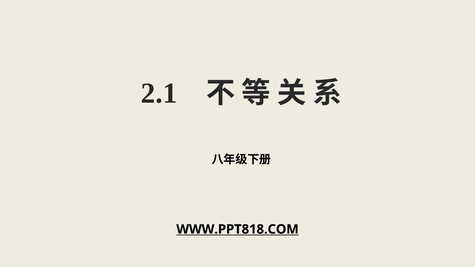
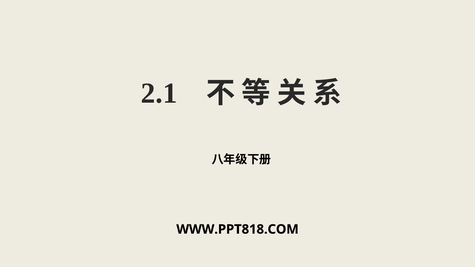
WWW.PPT818.COM underline: present -> none
